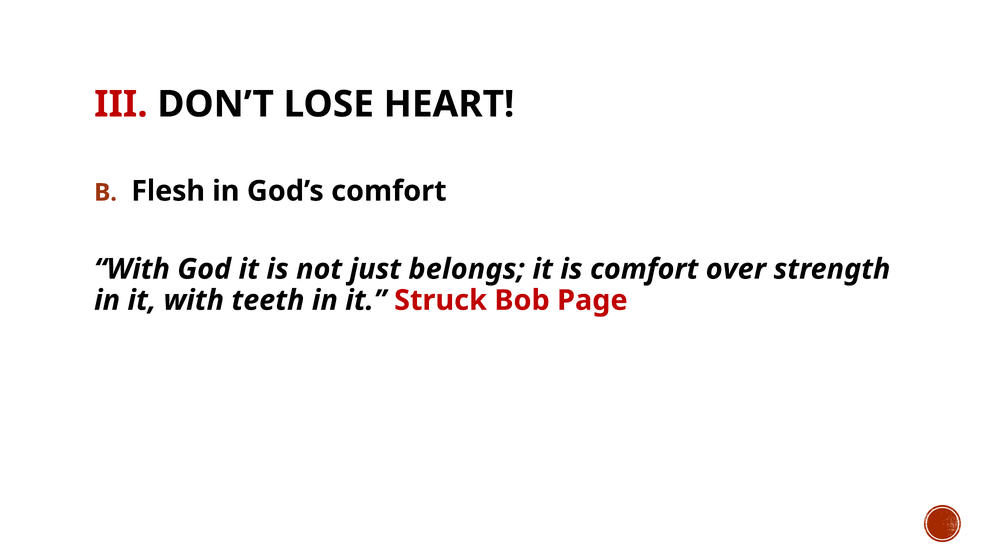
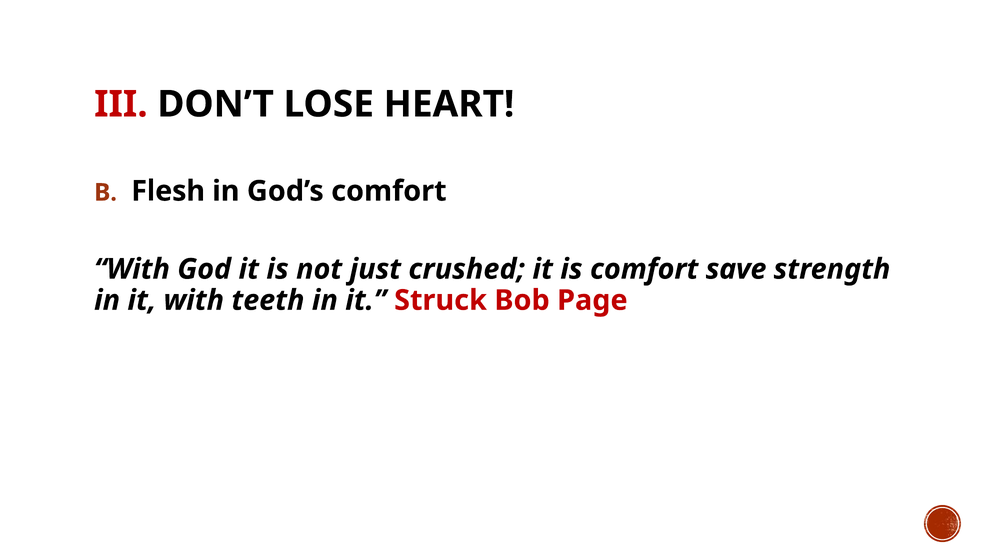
belongs: belongs -> crushed
over: over -> save
